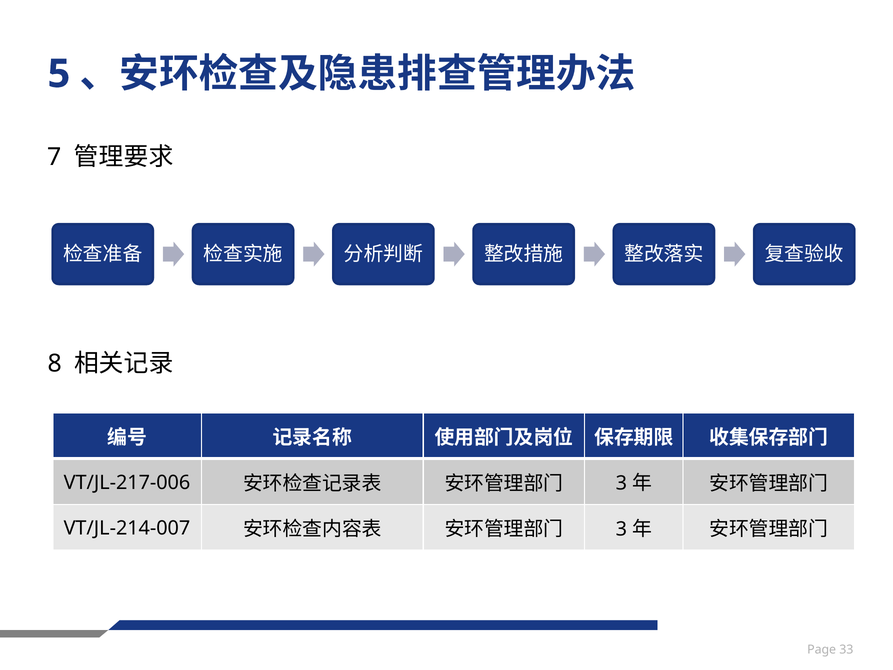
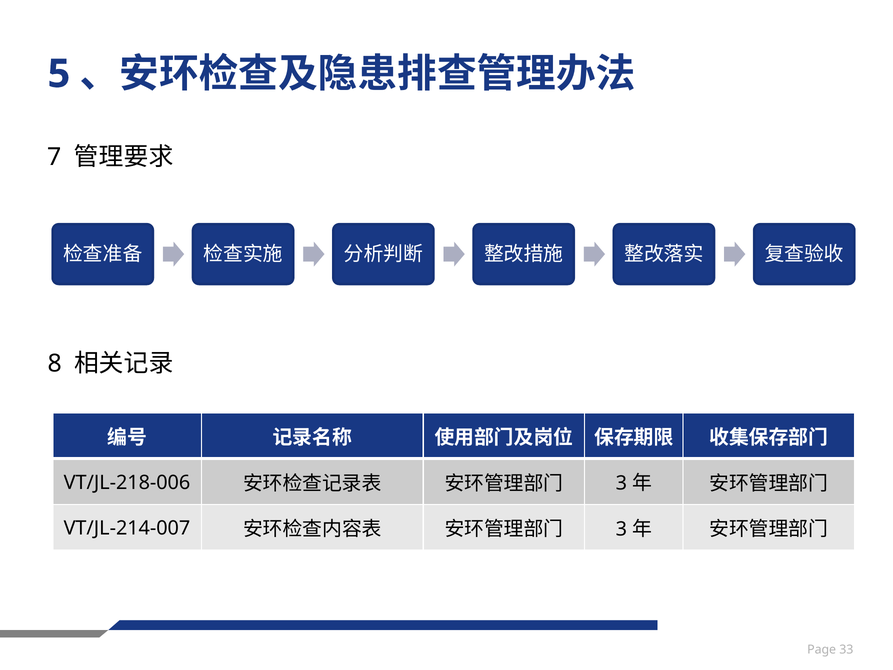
VT/JL-217-006: VT/JL-217-006 -> VT/JL-218-006
